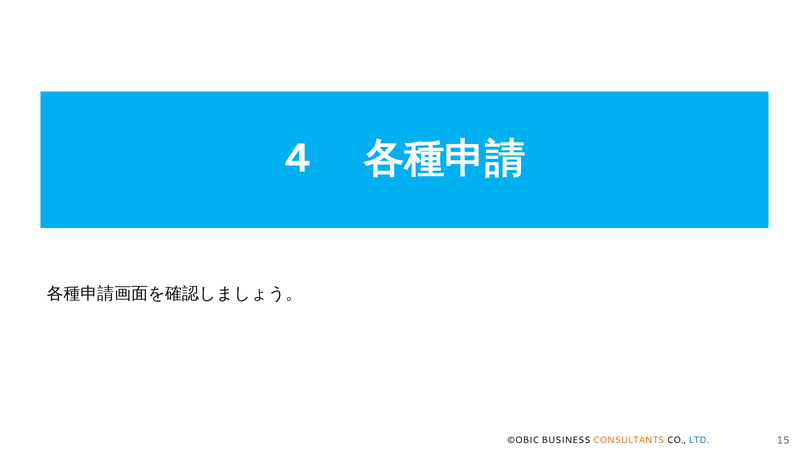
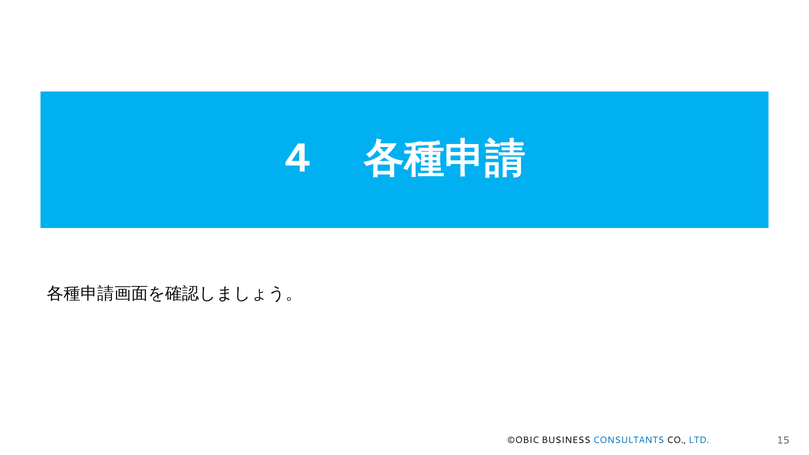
CONSULTANTS colour: orange -> blue
